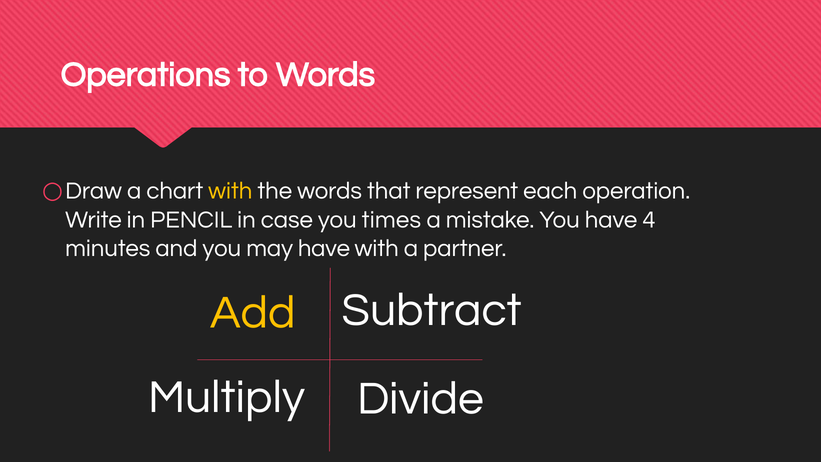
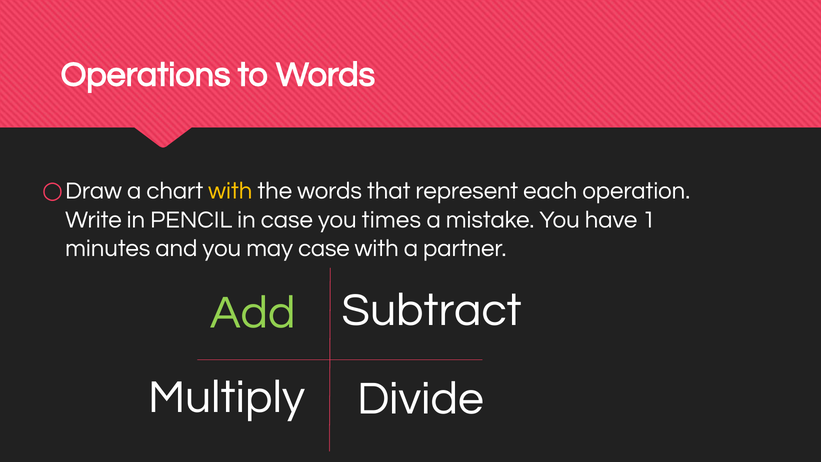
4: 4 -> 1
may have: have -> case
Add colour: yellow -> light green
